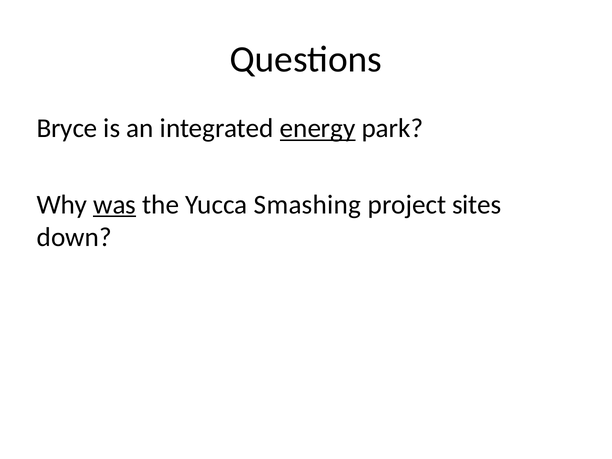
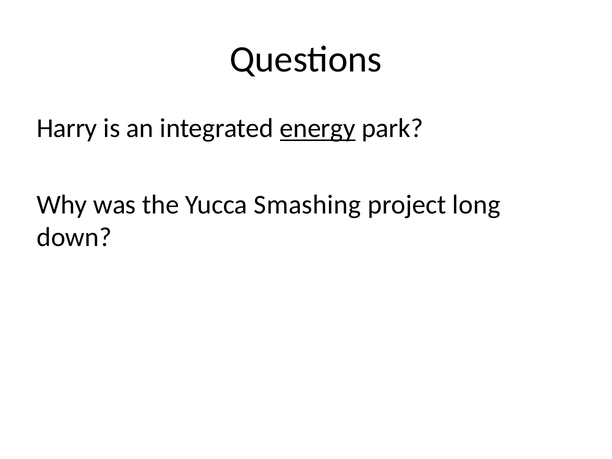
Bryce: Bryce -> Harry
was underline: present -> none
sites: sites -> long
